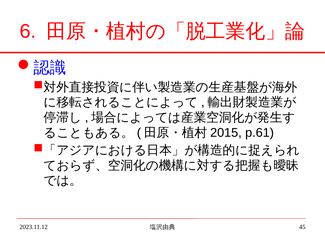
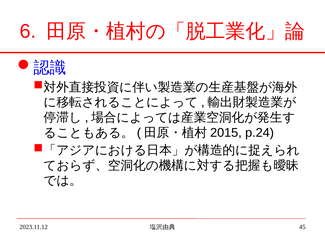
p.61: p.61 -> p.24
